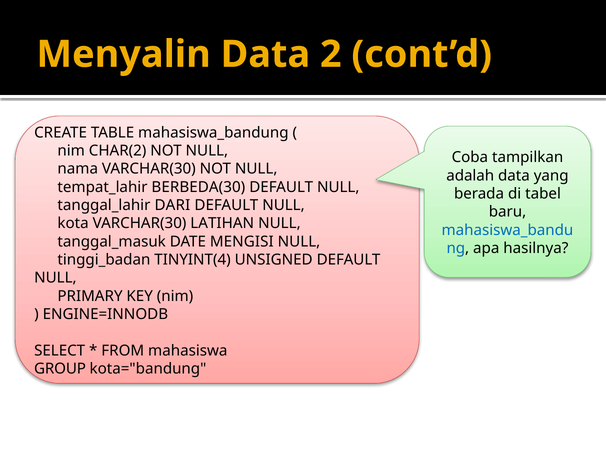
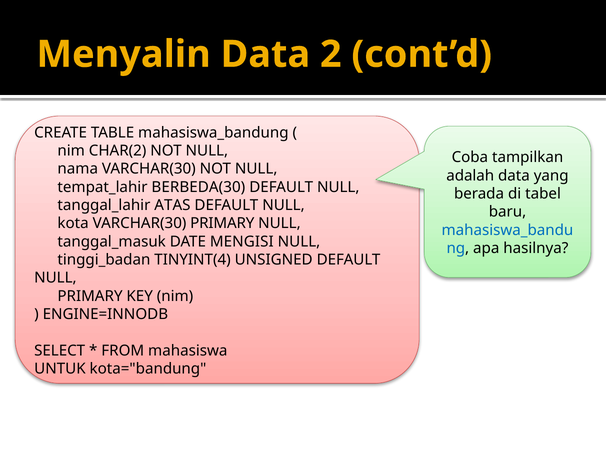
DARI: DARI -> ATAS
VARCHAR(30 LATIHAN: LATIHAN -> PRIMARY
GROUP: GROUP -> UNTUK
